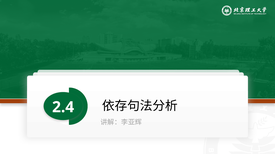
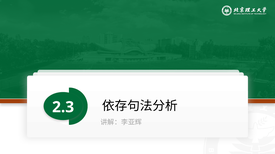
2.4: 2.4 -> 2.3
